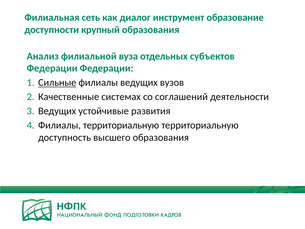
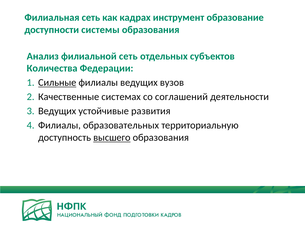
диалог: диалог -> кадрах
крупный: крупный -> системы
филиальной вуза: вуза -> сеть
Федерации at (52, 68): Федерации -> Количества
Филиалы территориальную: территориальную -> образовательных
высшего underline: none -> present
